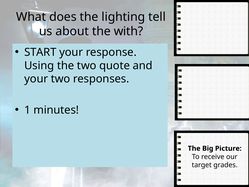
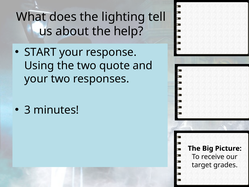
with: with -> help
1: 1 -> 3
